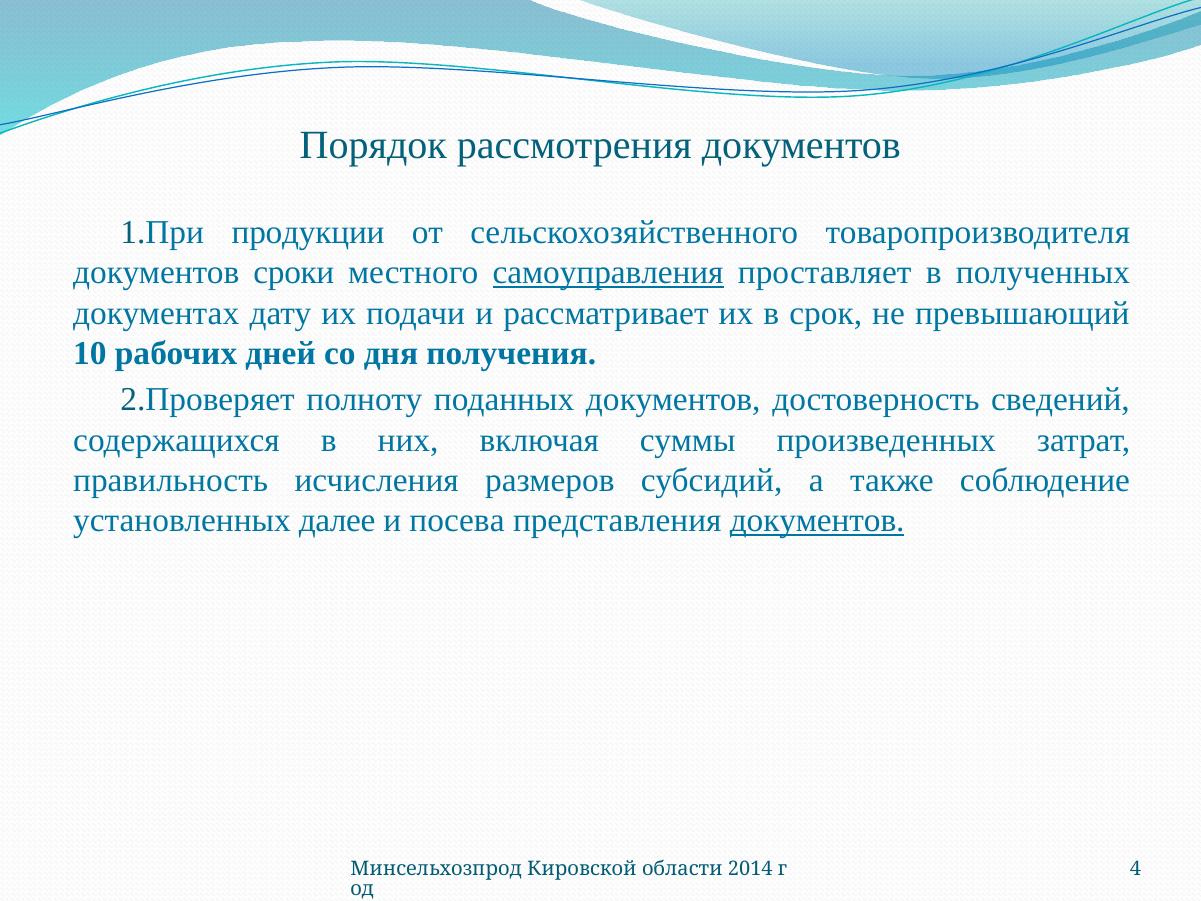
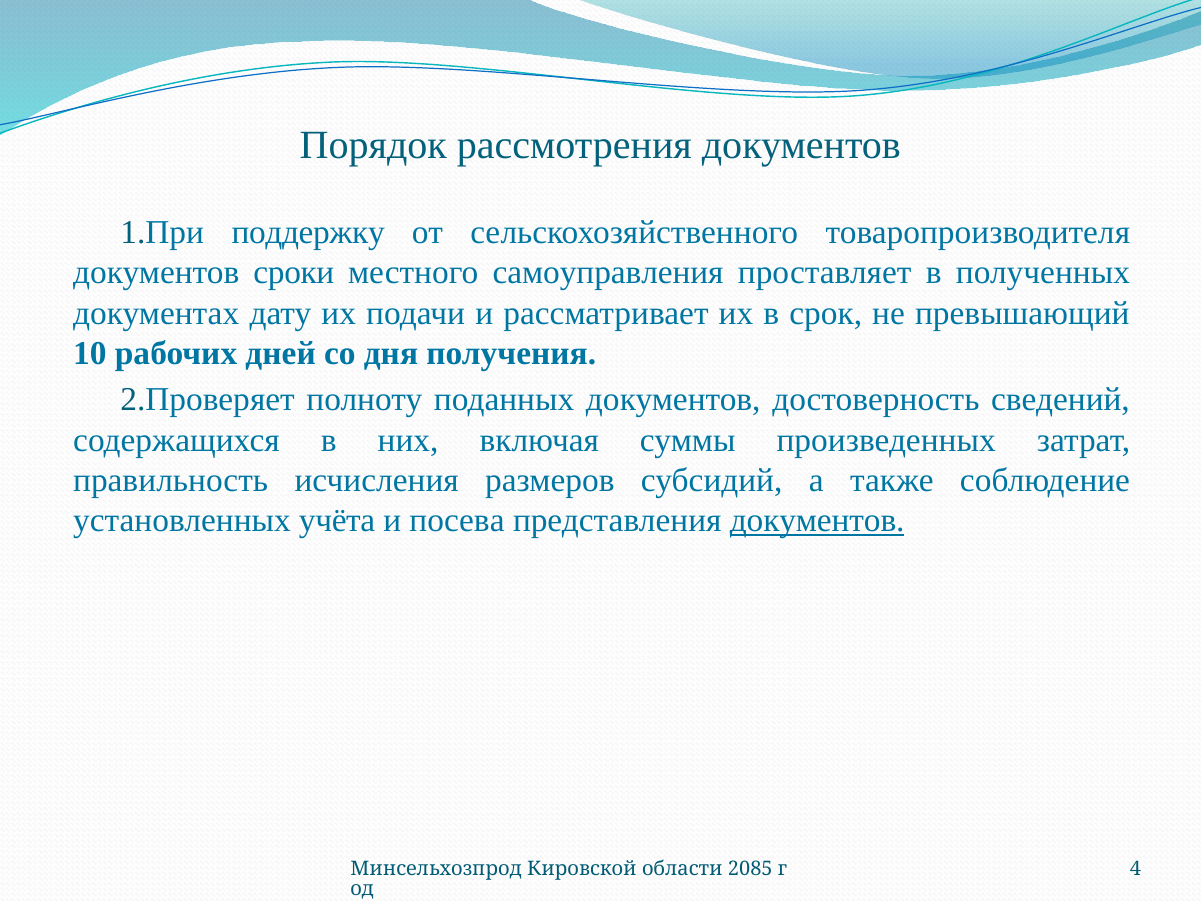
продукции: продукции -> поддержку
самоуправления underline: present -> none
далее: далее -> учёта
2014: 2014 -> 2085
